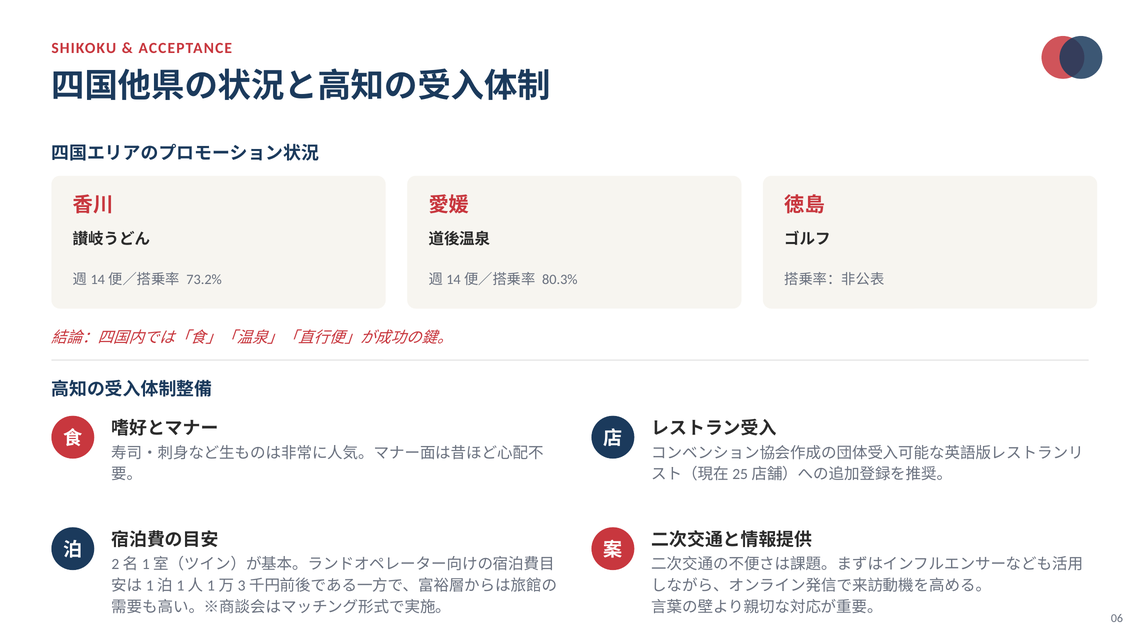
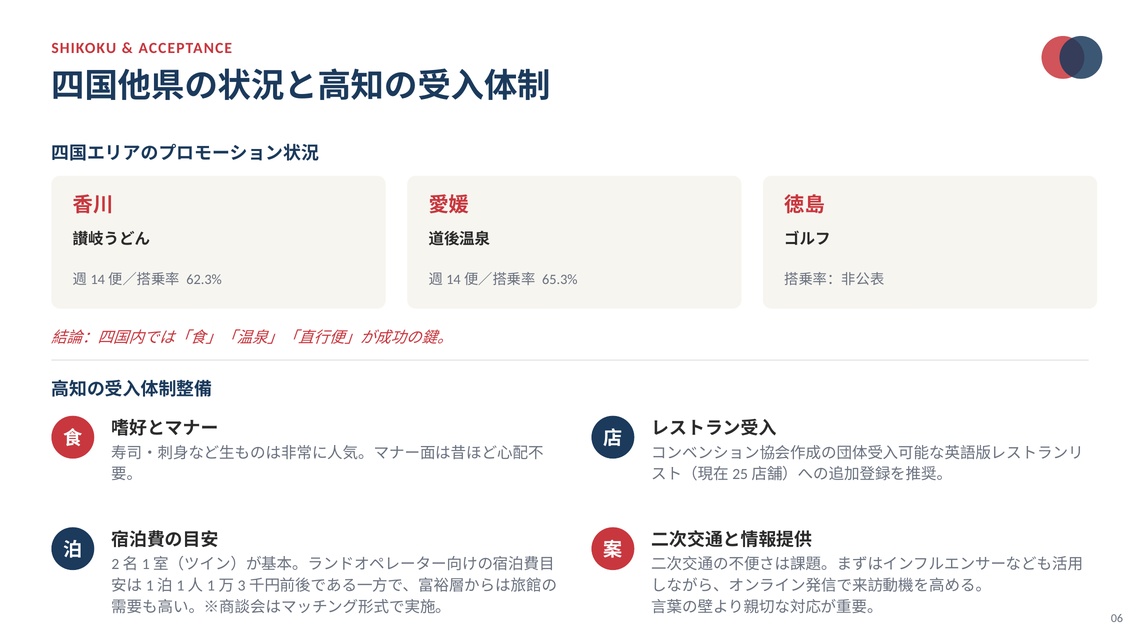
73.2%: 73.2% -> 62.3%
80.3%: 80.3% -> 65.3%
